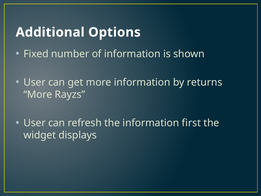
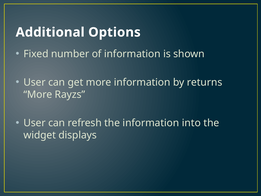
first: first -> into
